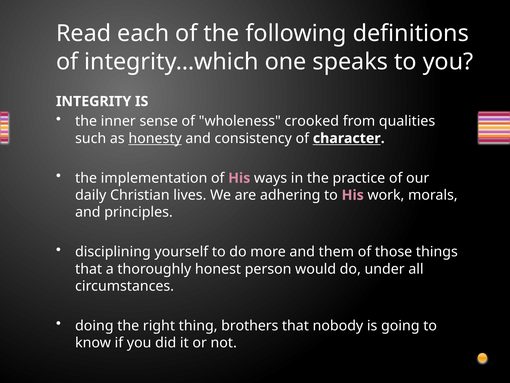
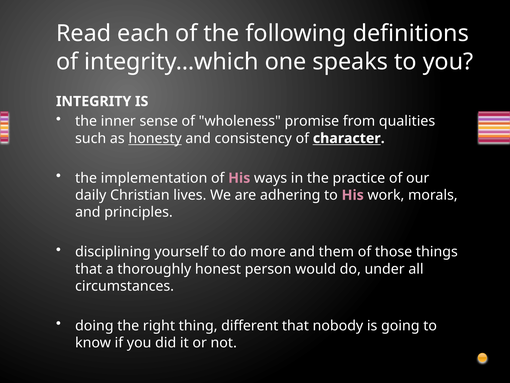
crooked: crooked -> promise
brothers: brothers -> different
